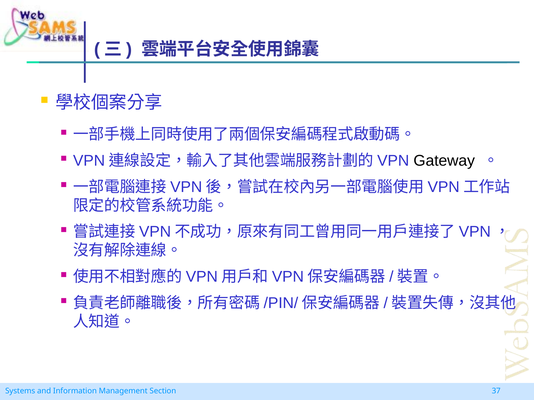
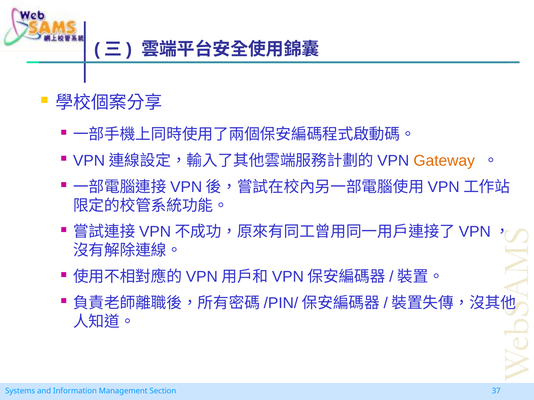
Gateway colour: black -> orange
